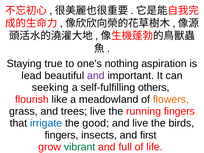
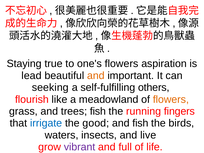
one's nothing: nothing -> flowers
and at (96, 76) colour: purple -> orange
trees live: live -> fish
and live: live -> fish
fingers at (62, 135): fingers -> waters
first: first -> live
vibrant colour: green -> purple
